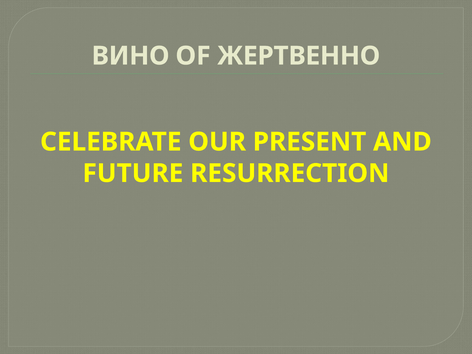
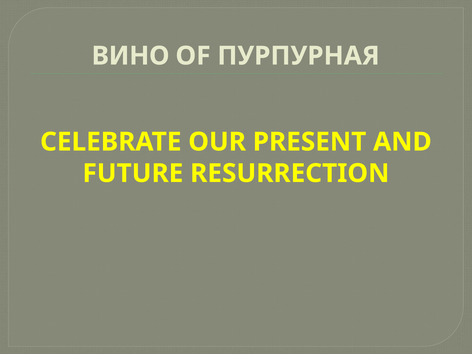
ЖЕРТВЕННО: ЖЕРТВЕННО -> ПУРПУРНАЯ
